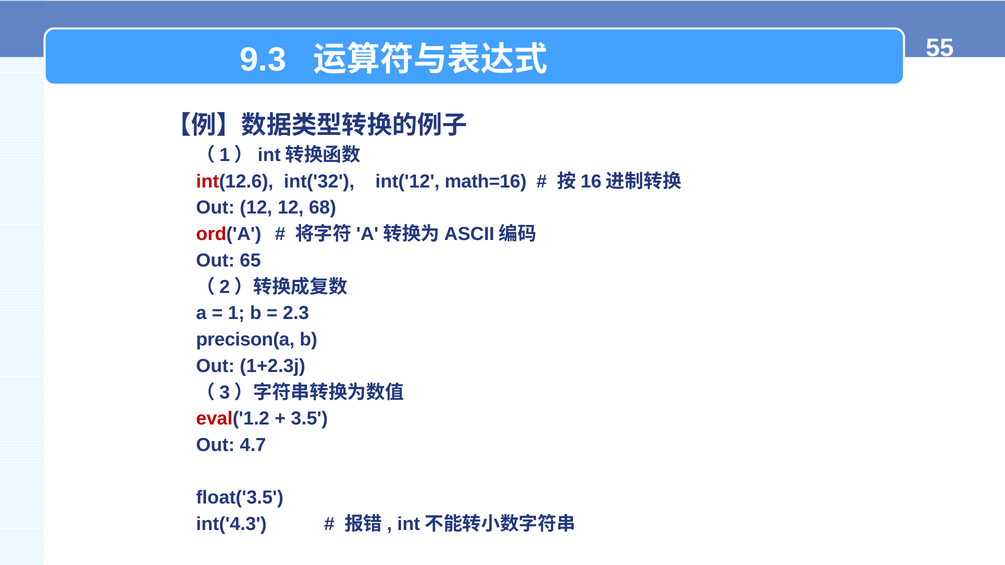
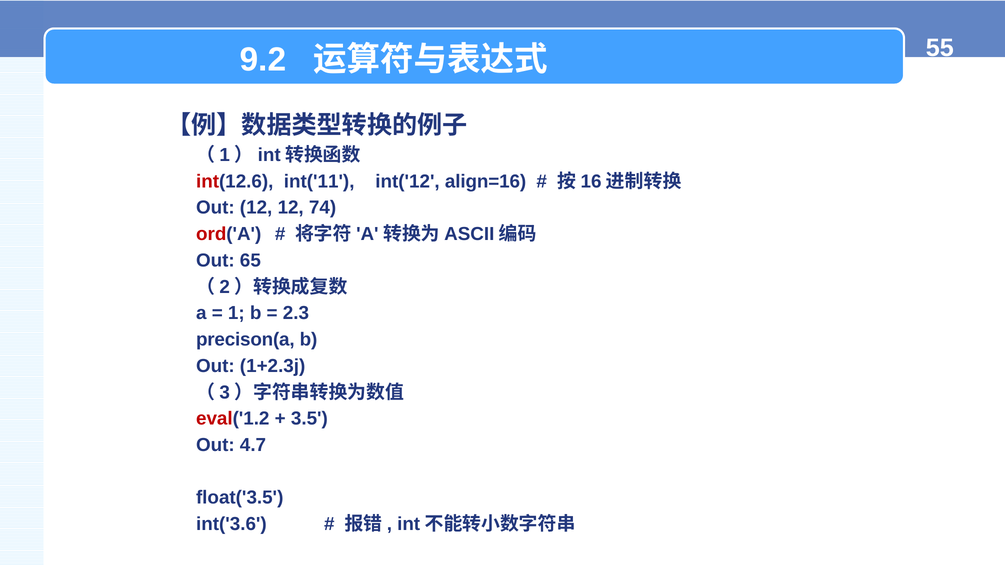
9.3: 9.3 -> 9.2
int('32: int('32 -> int('11
math=16: math=16 -> align=16
68: 68 -> 74
int('4.3: int('4.3 -> int('3.6
